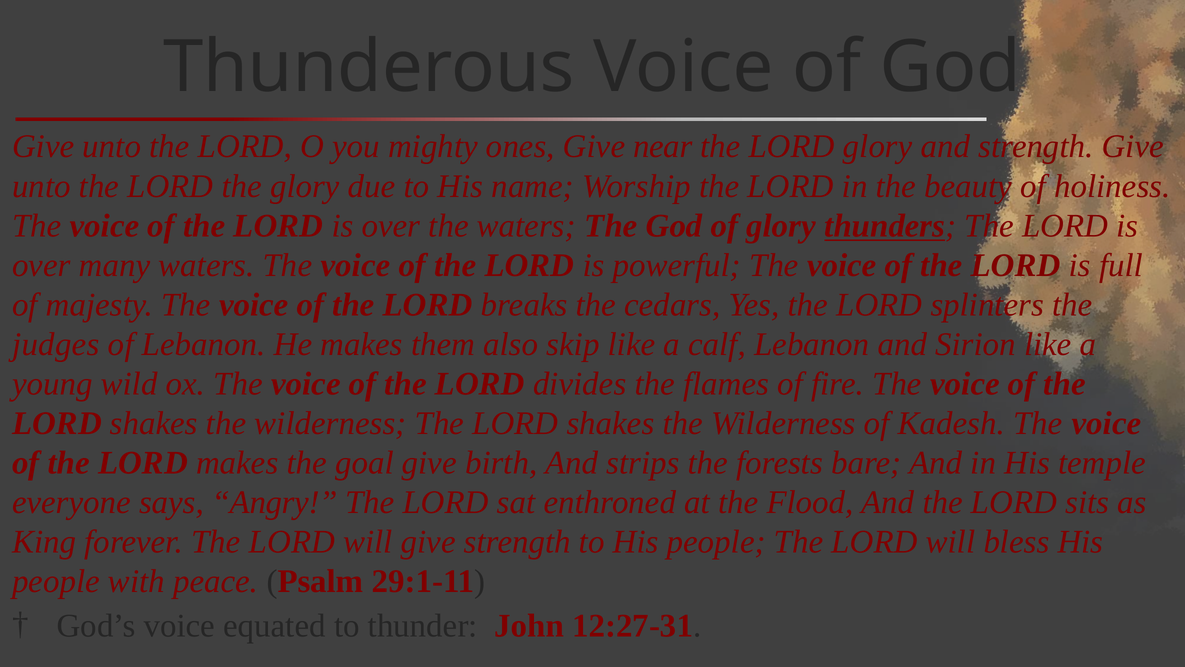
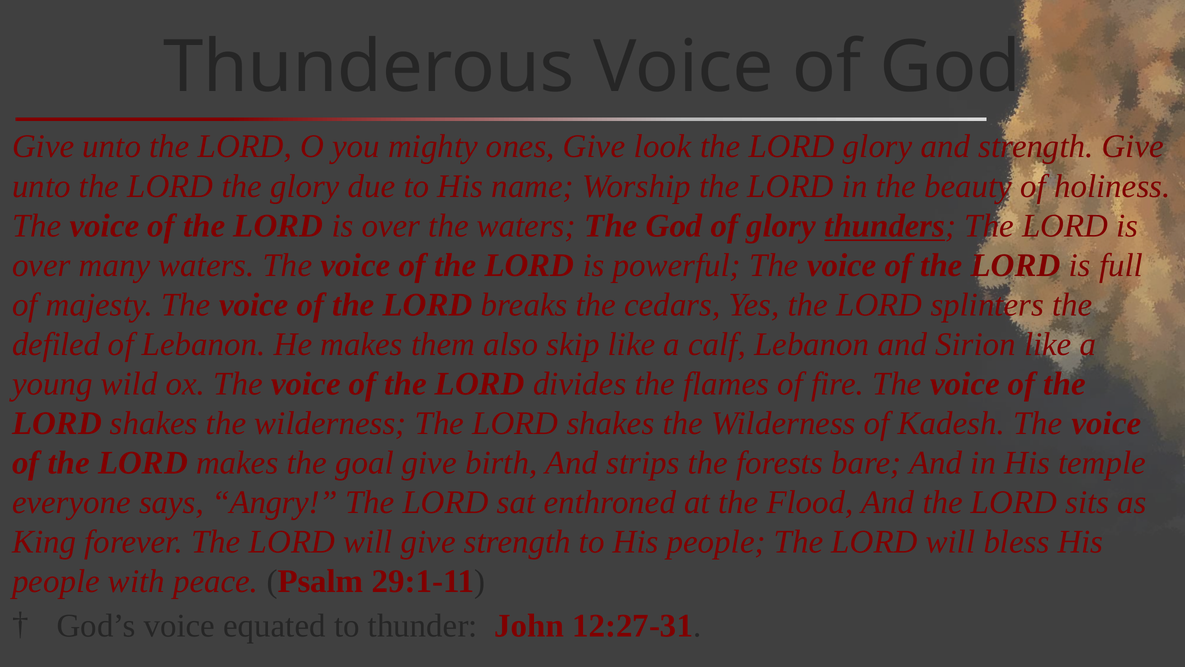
near: near -> look
judges: judges -> defiled
